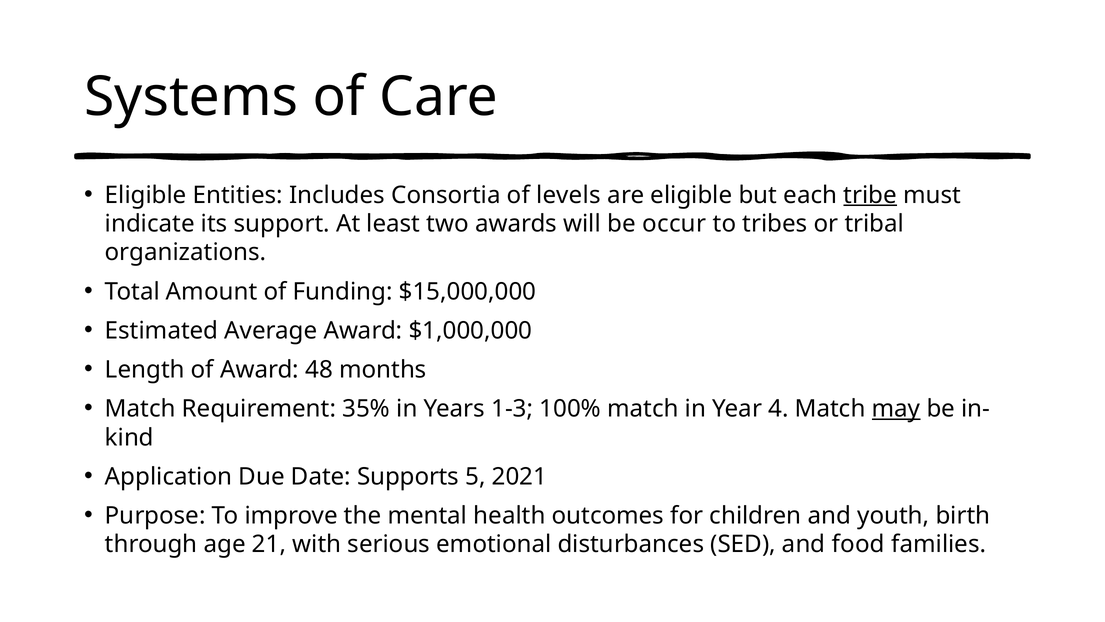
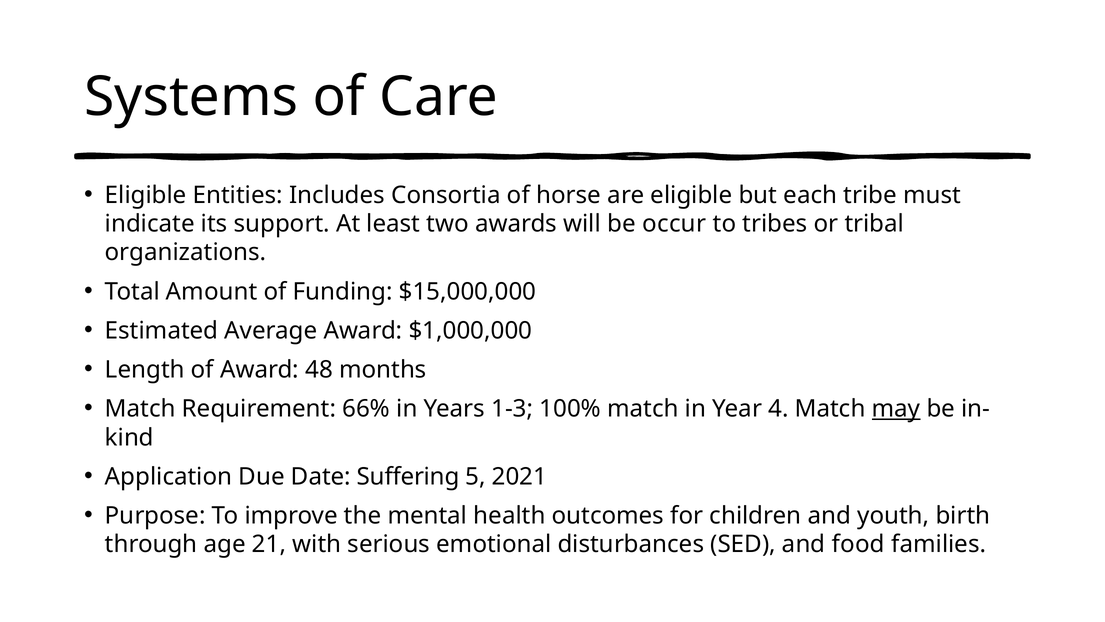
levels: levels -> horse
tribe underline: present -> none
35%: 35% -> 66%
Supports: Supports -> Suffering
